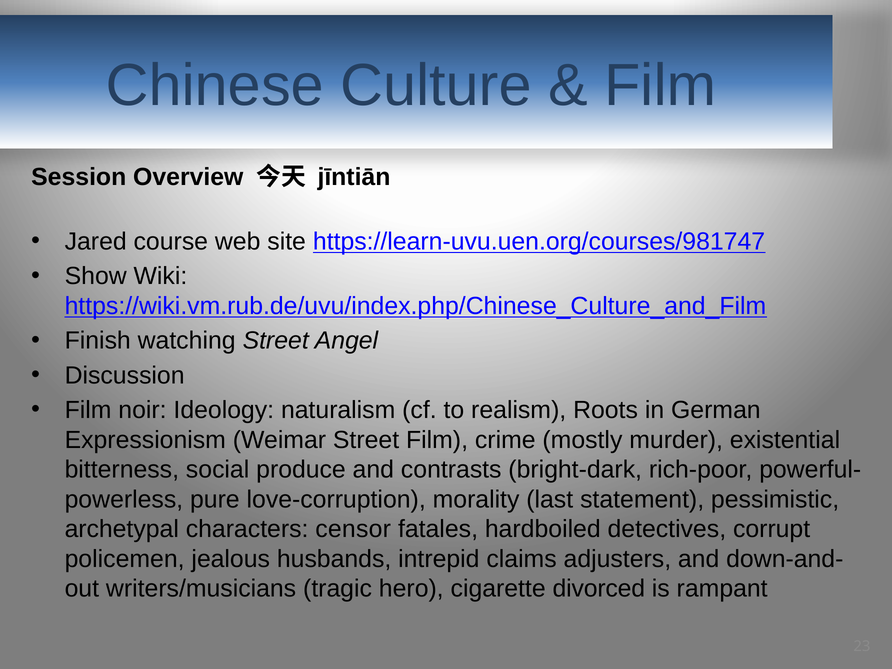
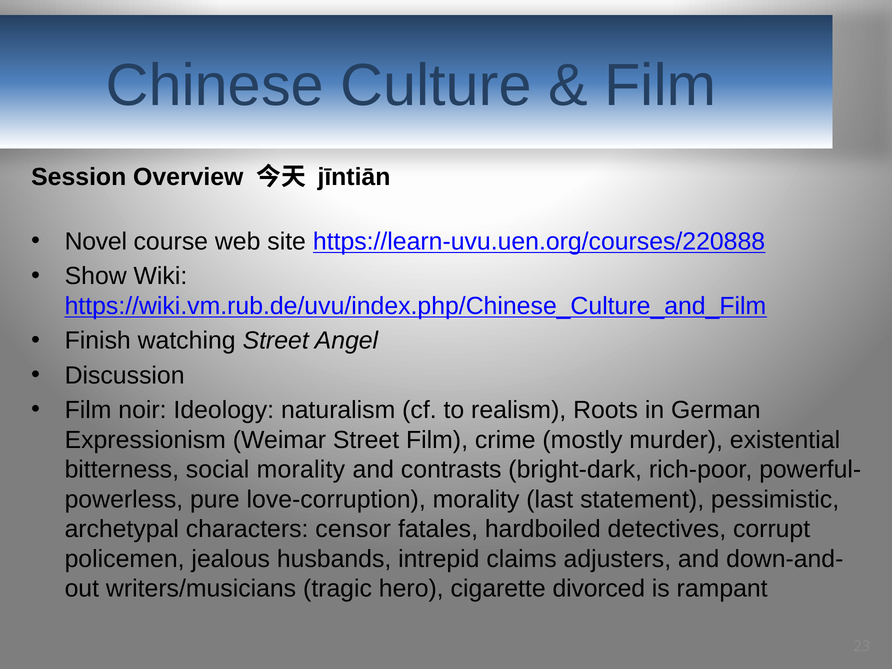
Jared: Jared -> Novel
https://learn-uvu.uen.org/courses/981747: https://learn-uvu.uen.org/courses/981747 -> https://learn-uvu.uen.org/courses/220888
social produce: produce -> morality
